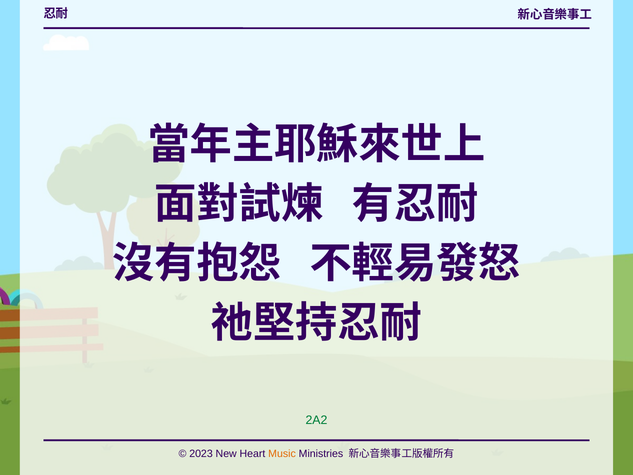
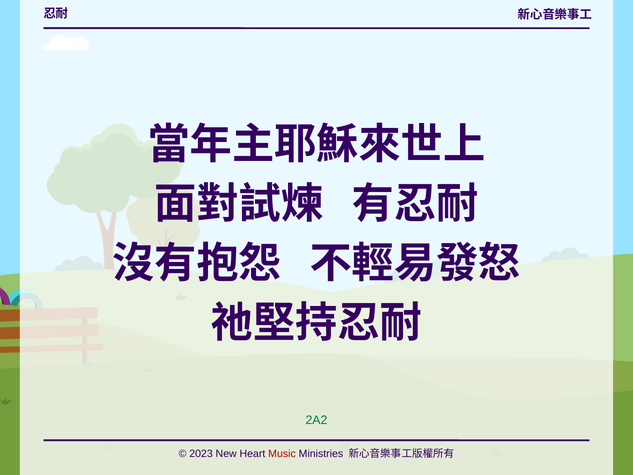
Music colour: orange -> red
